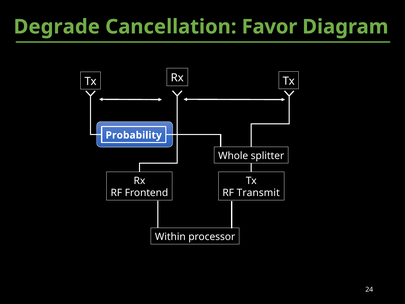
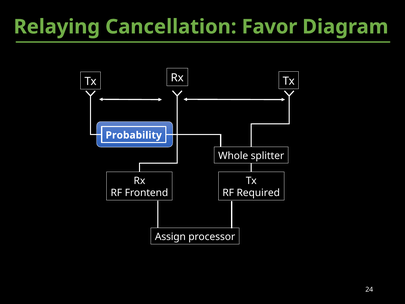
Degrade: Degrade -> Relaying
Transmit: Transmit -> Required
Within: Within -> Assign
